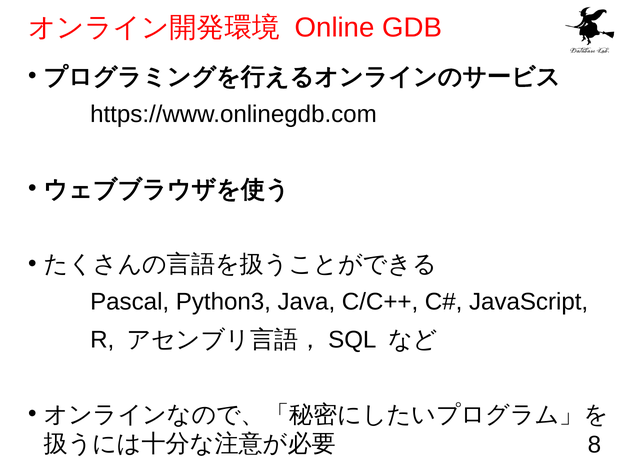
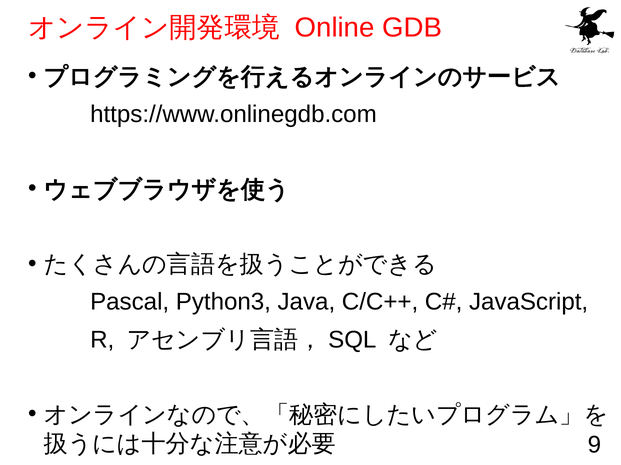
8: 8 -> 9
